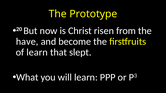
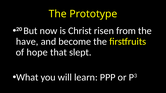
of learn: learn -> hope
